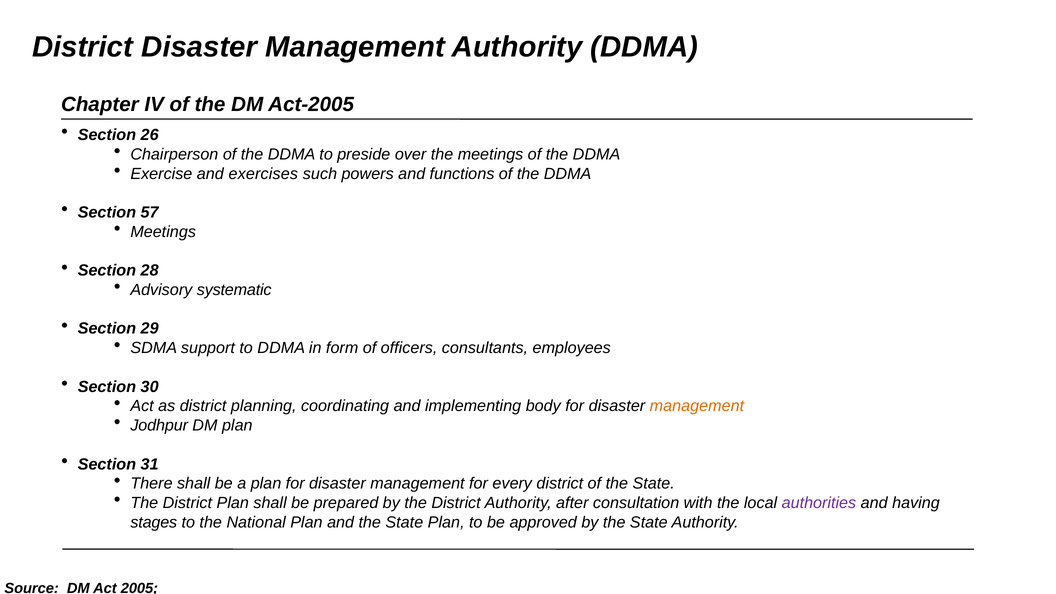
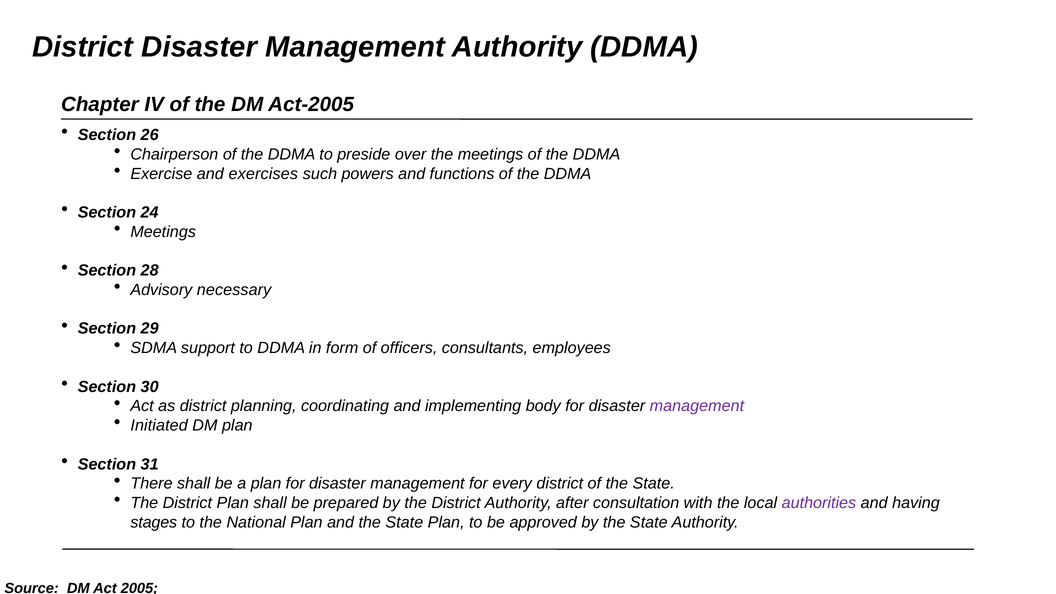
57: 57 -> 24
systematic: systematic -> necessary
management at (697, 406) colour: orange -> purple
Jodhpur: Jodhpur -> Initiated
